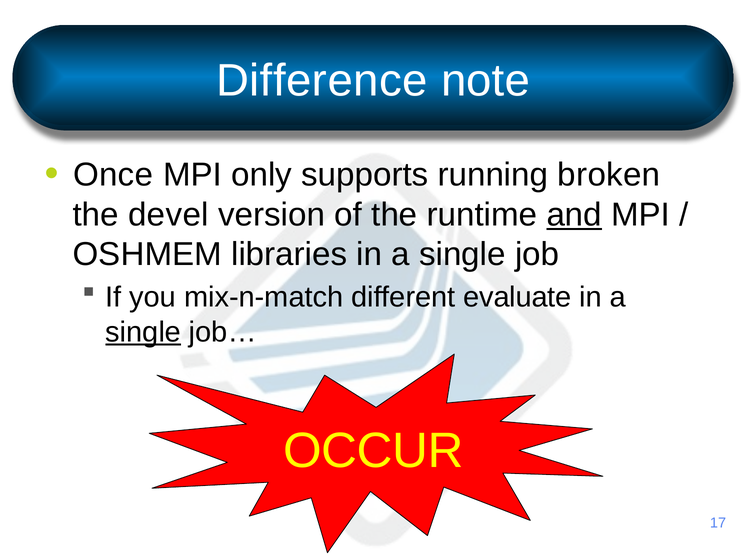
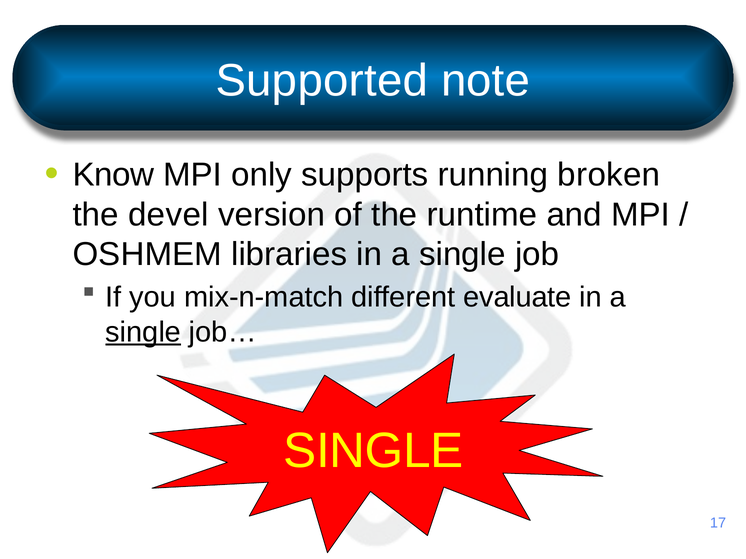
Difference: Difference -> Supported
Once: Once -> Know
and underline: present -> none
OCCUR at (373, 451): OCCUR -> SINGLE
